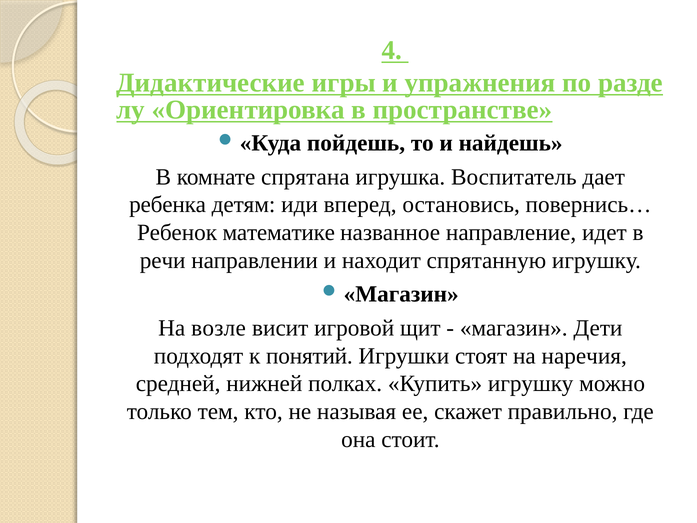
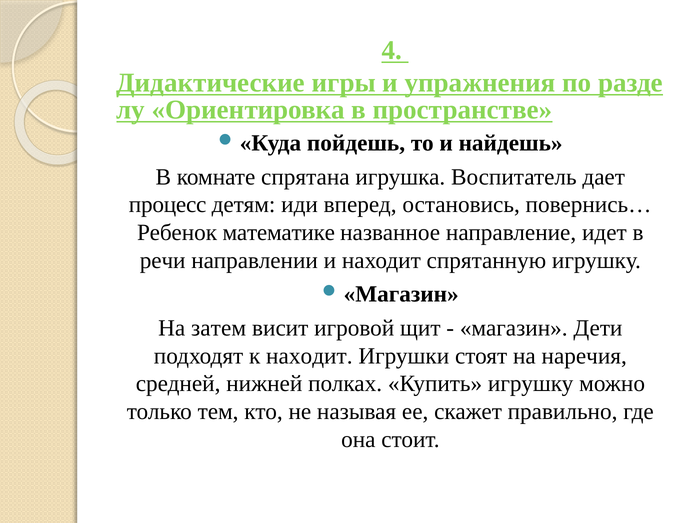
ребенка: ребенка -> процесс
возле: возле -> затем
к понятий: понятий -> находит
